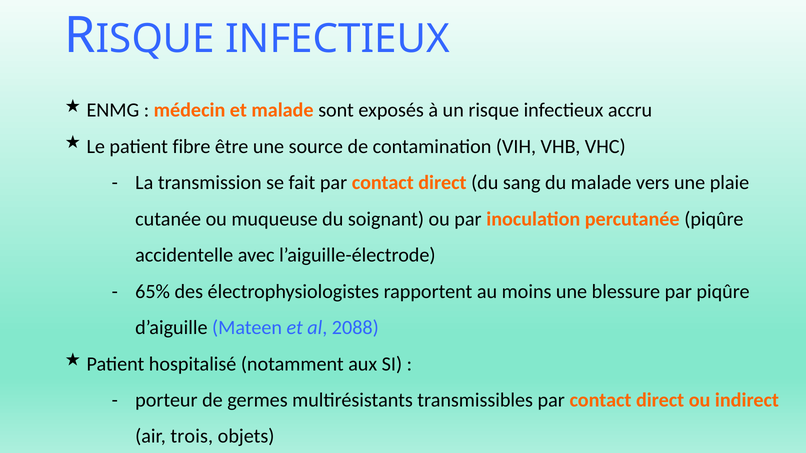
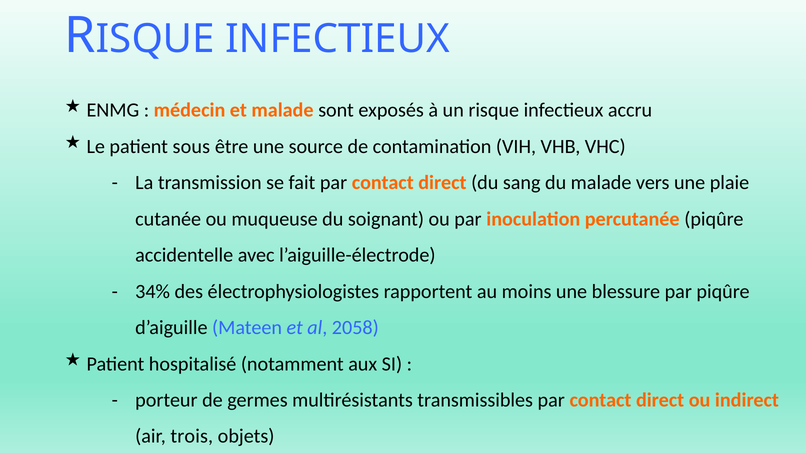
fibre: fibre -> sous
65%: 65% -> 34%
2088: 2088 -> 2058
